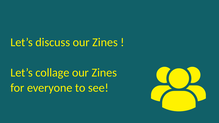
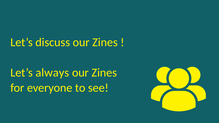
collage: collage -> always
